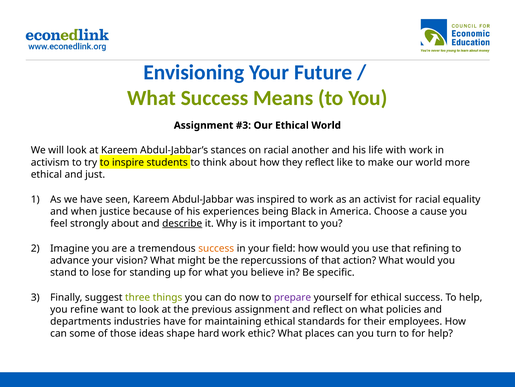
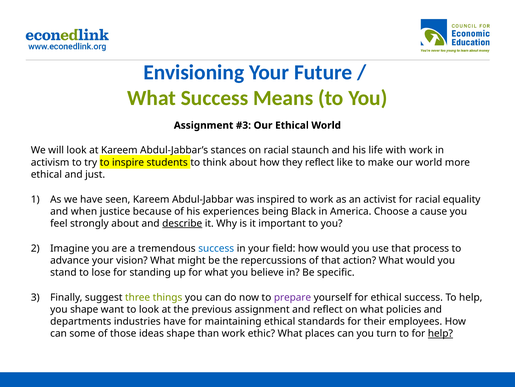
another: another -> staunch
success at (216, 248) colour: orange -> blue
refining: refining -> process
you refine: refine -> shape
hard: hard -> than
help at (440, 333) underline: none -> present
